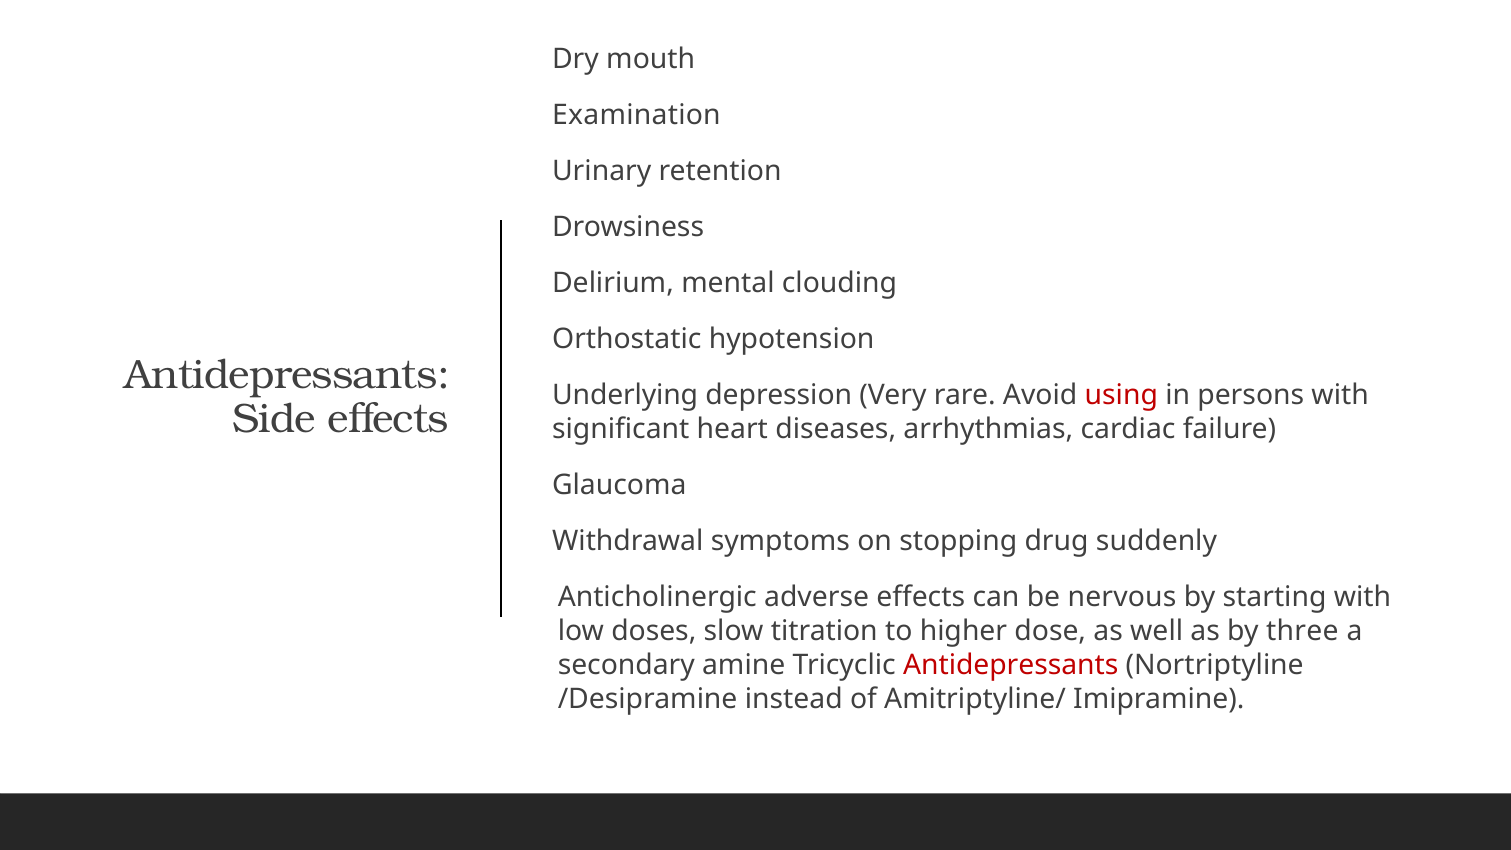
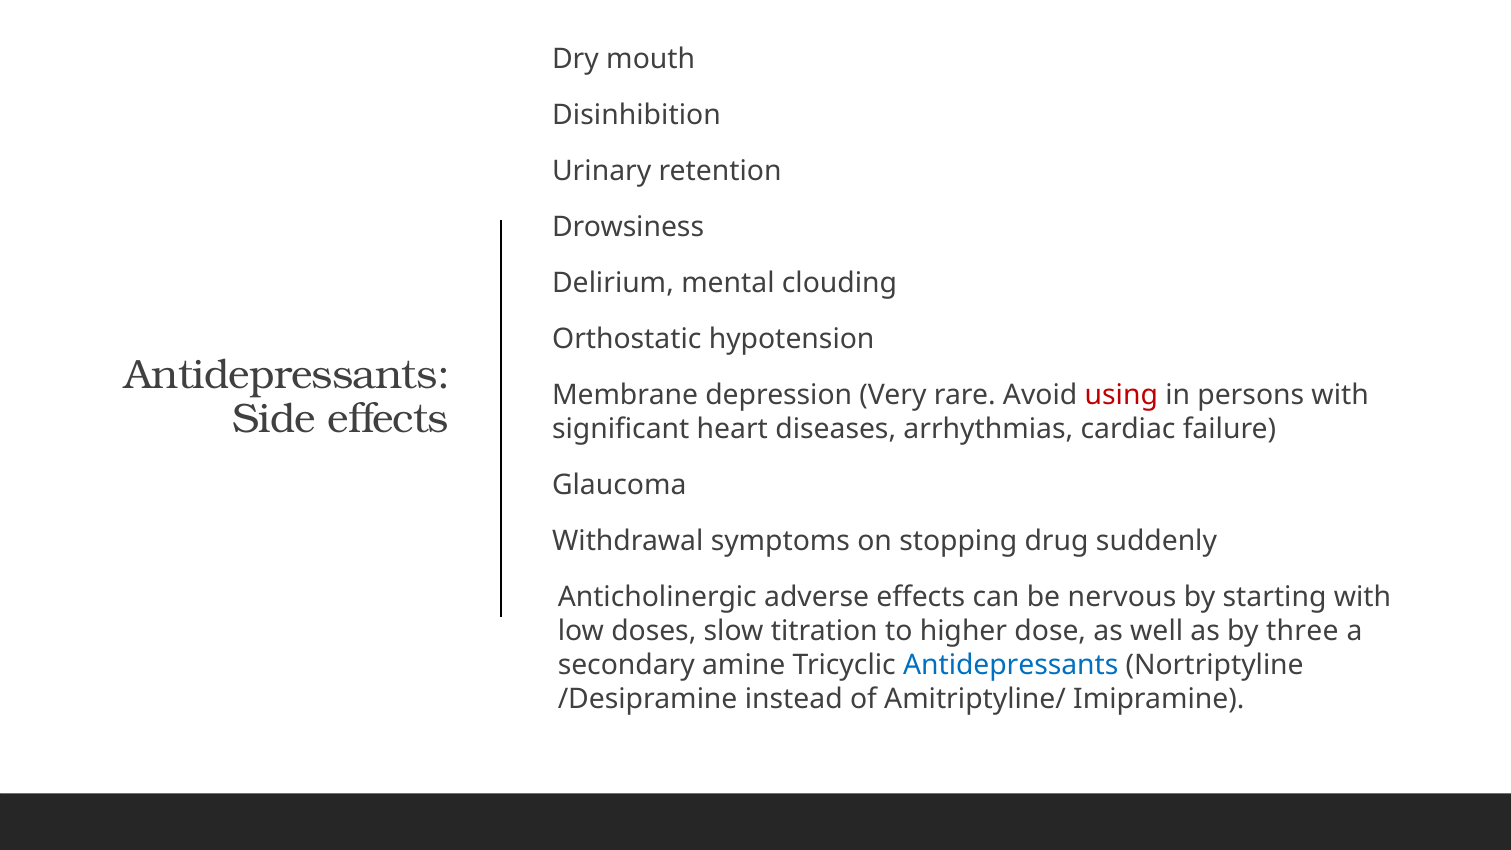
Examination: Examination -> Disinhibition
Underlying: Underlying -> Membrane
Antidepressants at (1011, 665) colour: red -> blue
